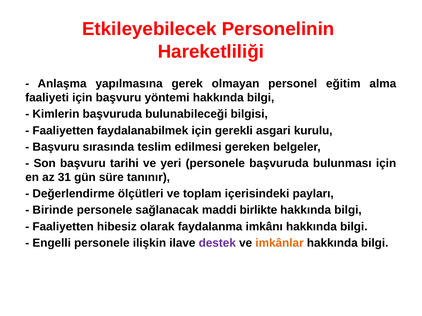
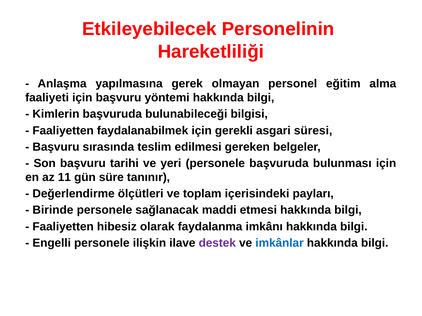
kurulu: kurulu -> süresi
31: 31 -> 11
birlikte: birlikte -> etmesi
imkânlar colour: orange -> blue
